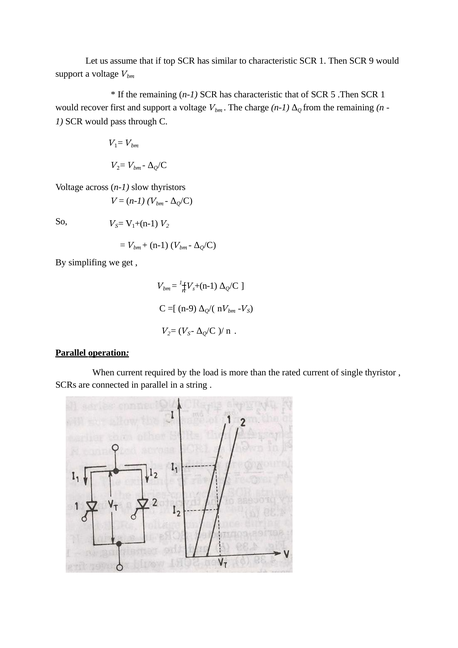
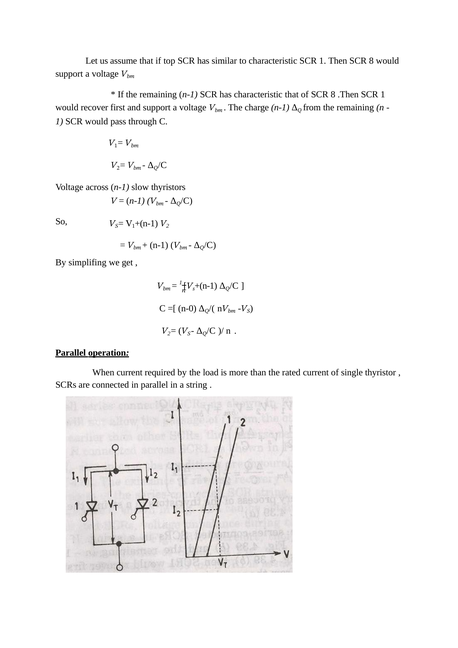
Then SCR 9: 9 -> 8
of SCR 5: 5 -> 8
n-9: n-9 -> n-0
